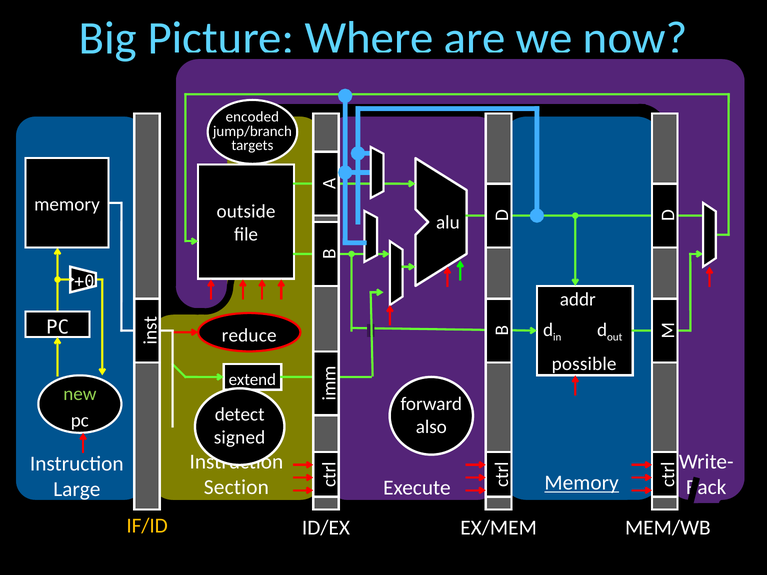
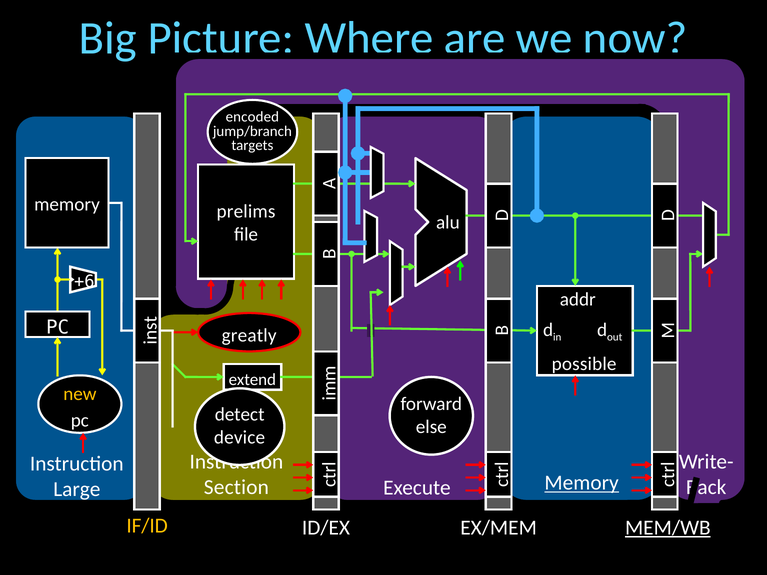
outside: outside -> prelims
+0: +0 -> +6
reduce: reduce -> greatly
new colour: light green -> yellow
also: also -> else
signed: signed -> device
MEM/WB underline: none -> present
